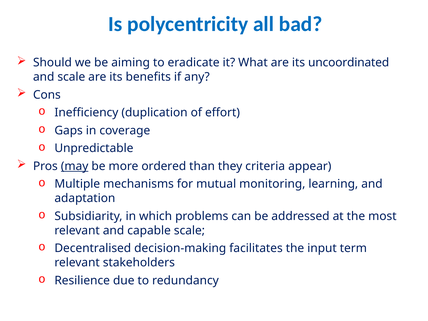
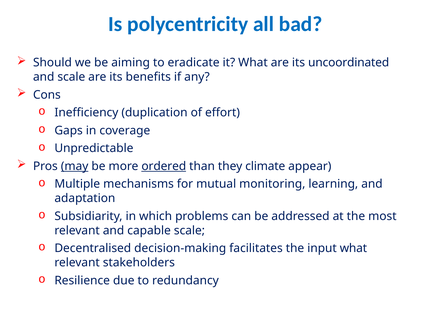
ordered underline: none -> present
criteria: criteria -> climate
input term: term -> what
